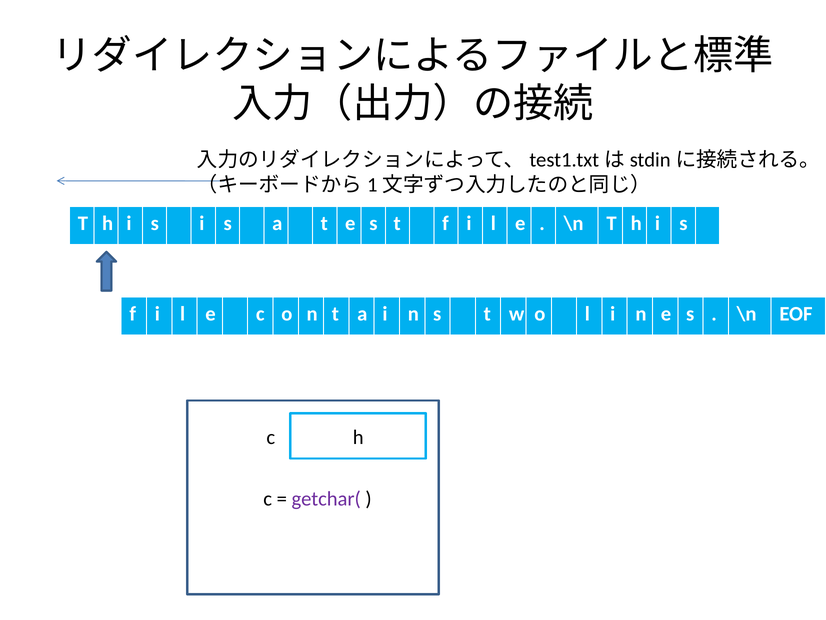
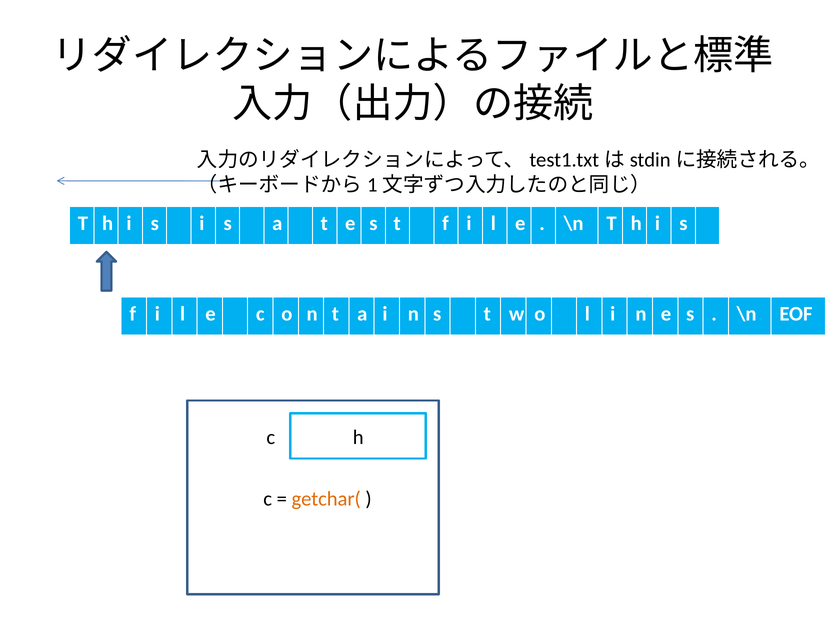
getchar( colour: purple -> orange
